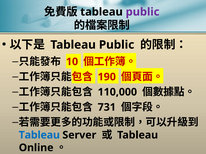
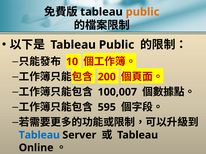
public at (143, 12) colour: purple -> orange
190: 190 -> 200
110,000: 110,000 -> 100,007
731: 731 -> 595
